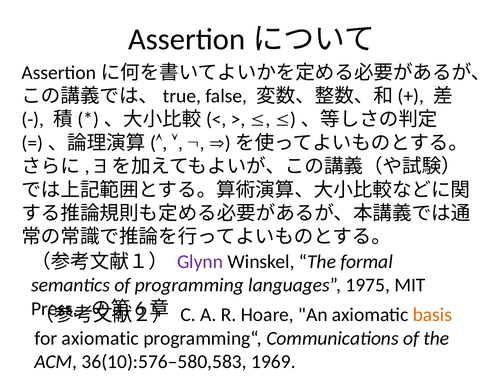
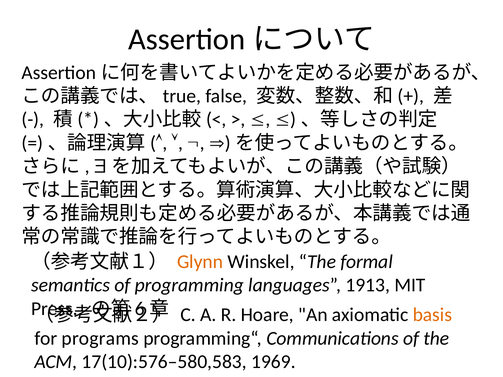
Glynn colour: purple -> orange
1975: 1975 -> 1913
for axiomatic: axiomatic -> programs
36(10):576–580,583: 36(10):576–580,583 -> 17(10):576–580,583
